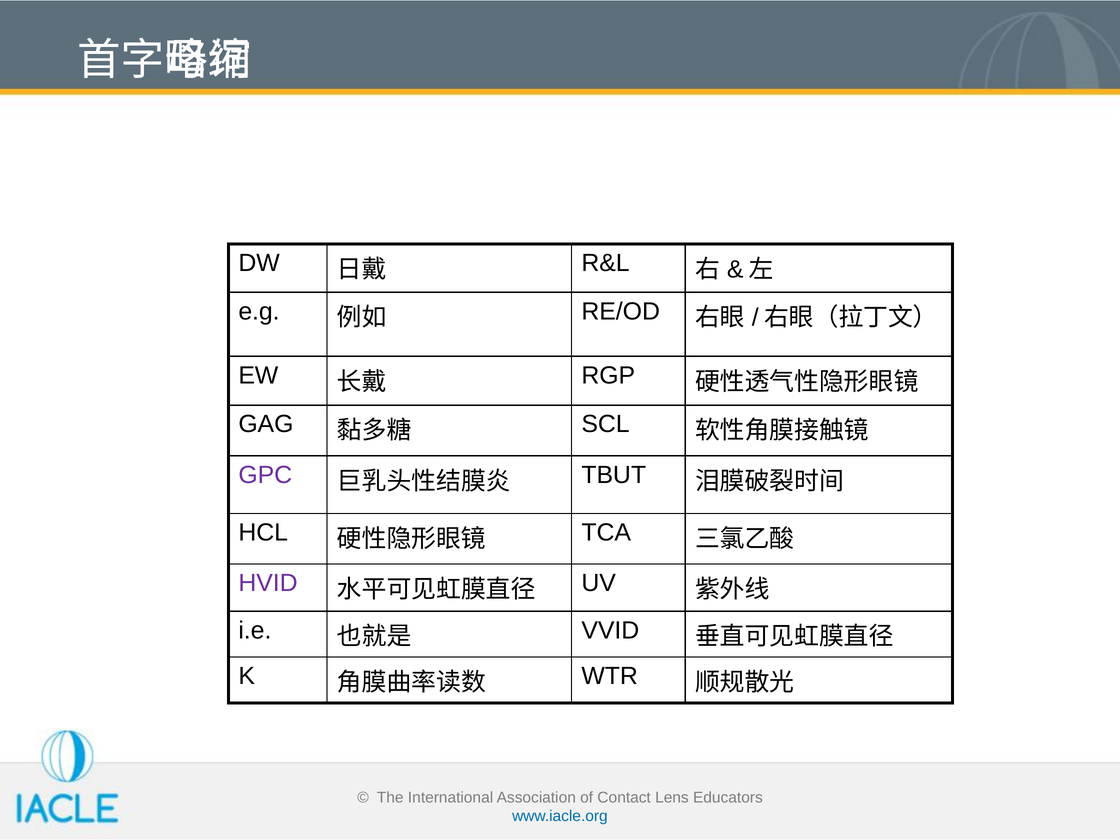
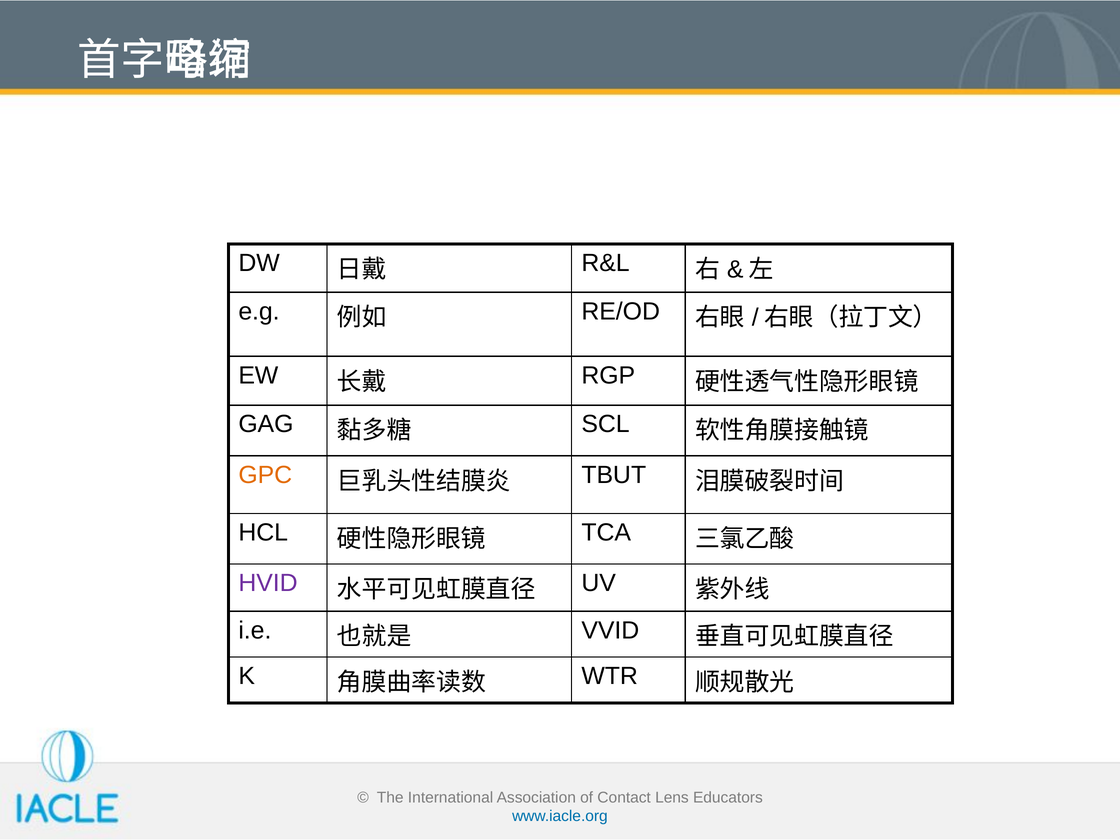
GPC colour: purple -> orange
